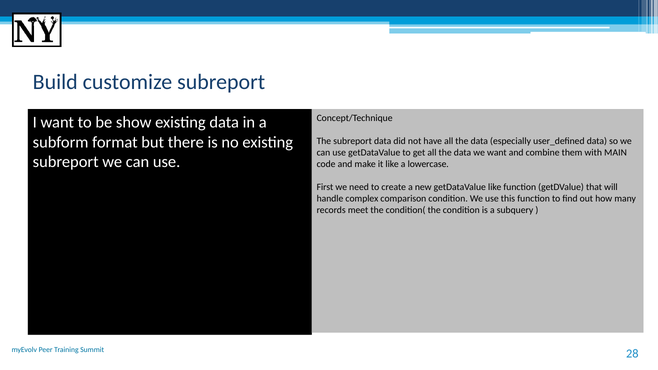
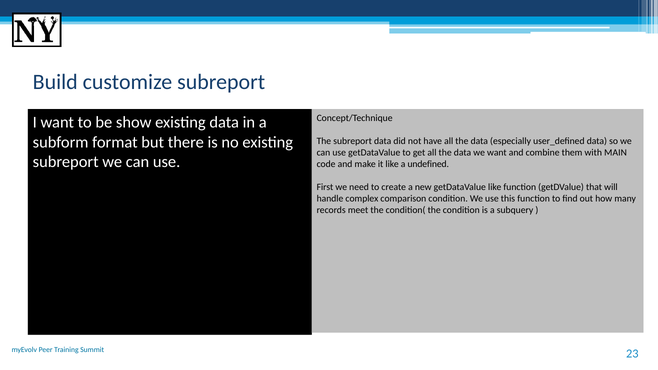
lowercase: lowercase -> undefined
28: 28 -> 23
